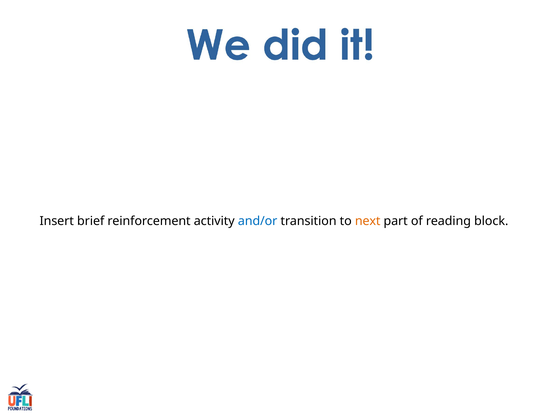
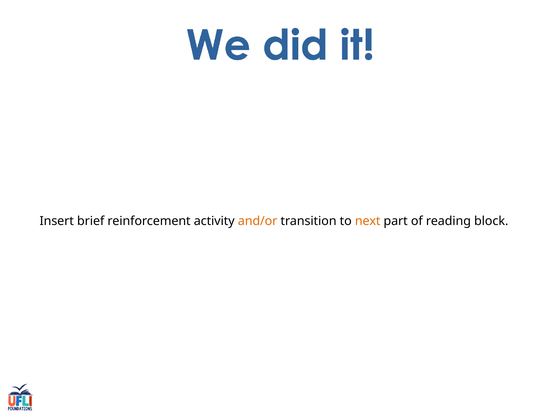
and/or colour: blue -> orange
